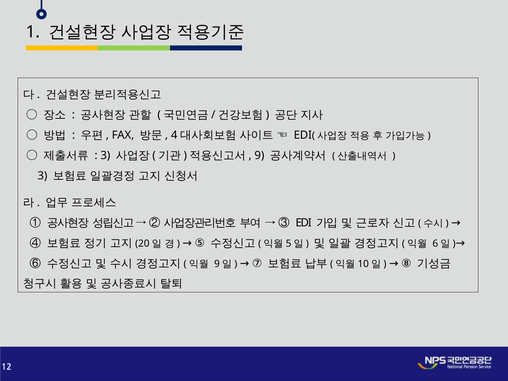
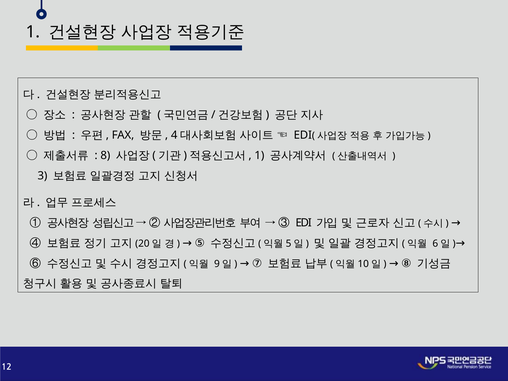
3 at (105, 155): 3 -> 8
9 at (259, 155): 9 -> 1
